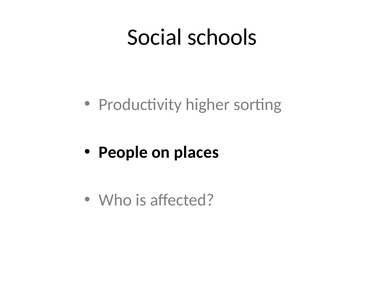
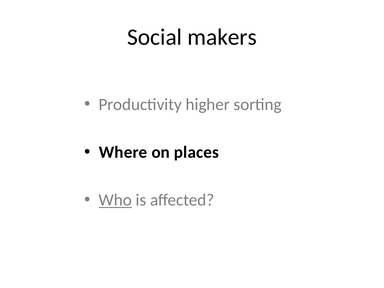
schools: schools -> makers
People: People -> Where
Who underline: none -> present
